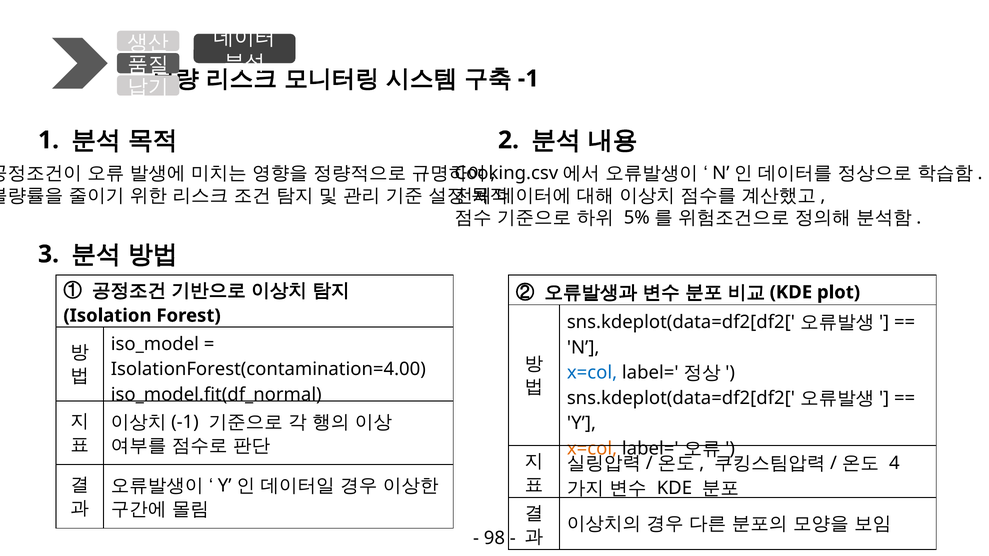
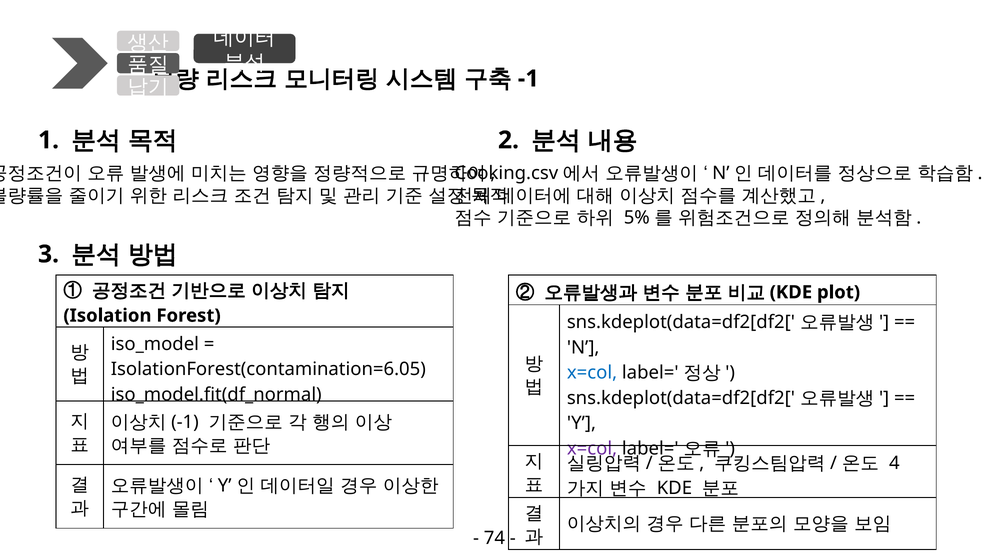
IsolationForest(contamination=4.00: IsolationForest(contamination=4.00 -> IsolationForest(contamination=6.05
x=col at (592, 449) colour: orange -> purple
98: 98 -> 74
